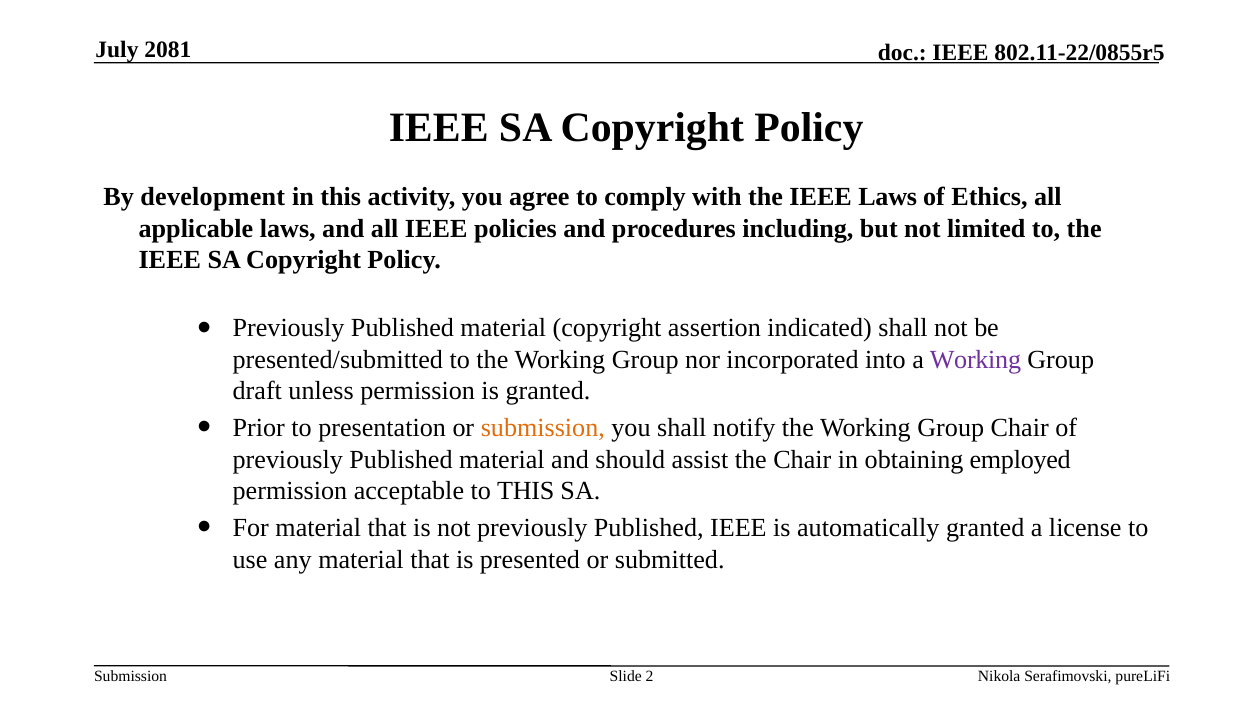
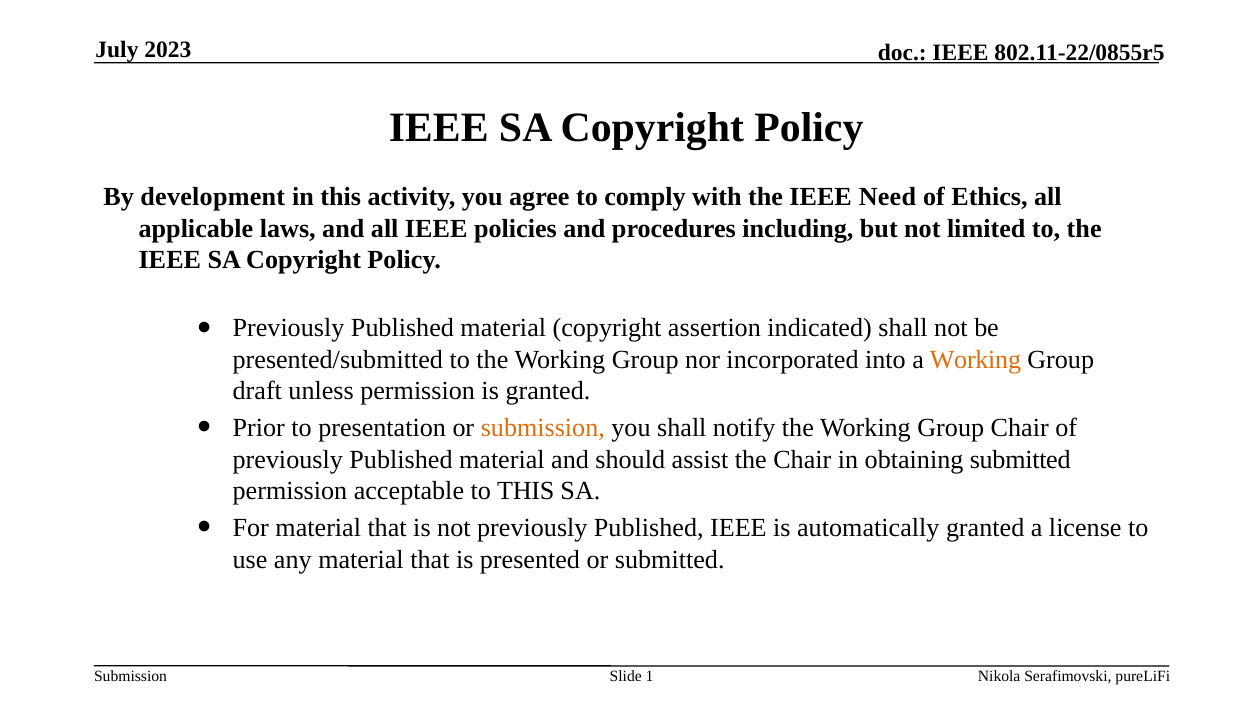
2081: 2081 -> 2023
IEEE Laws: Laws -> Need
Working at (975, 360) colour: purple -> orange
obtaining employed: employed -> submitted
2: 2 -> 1
